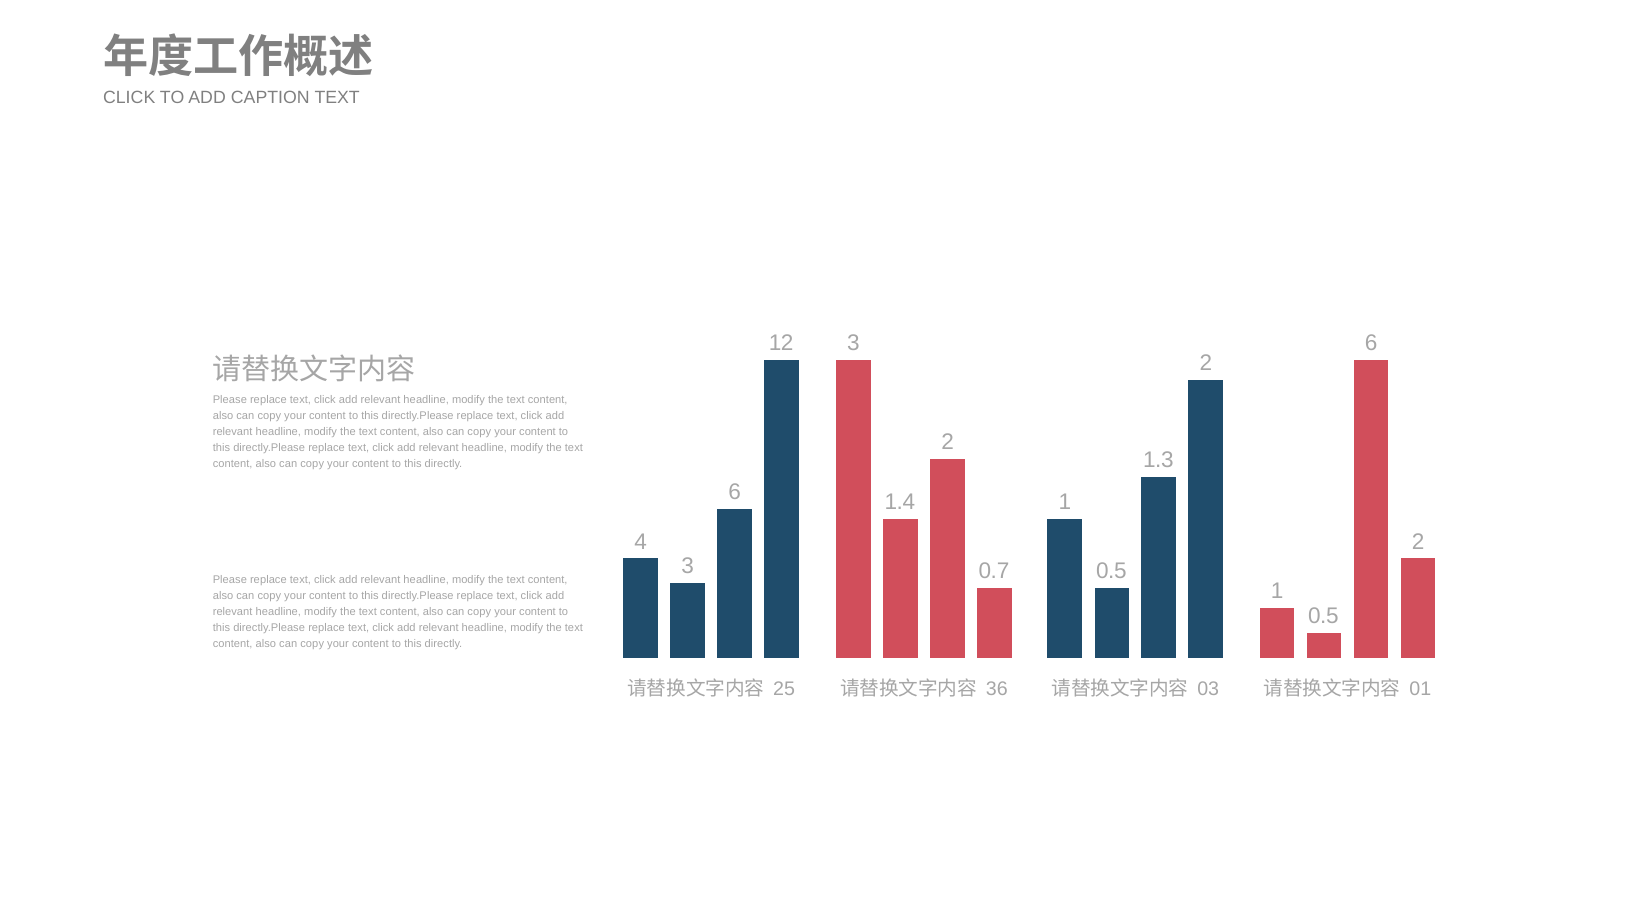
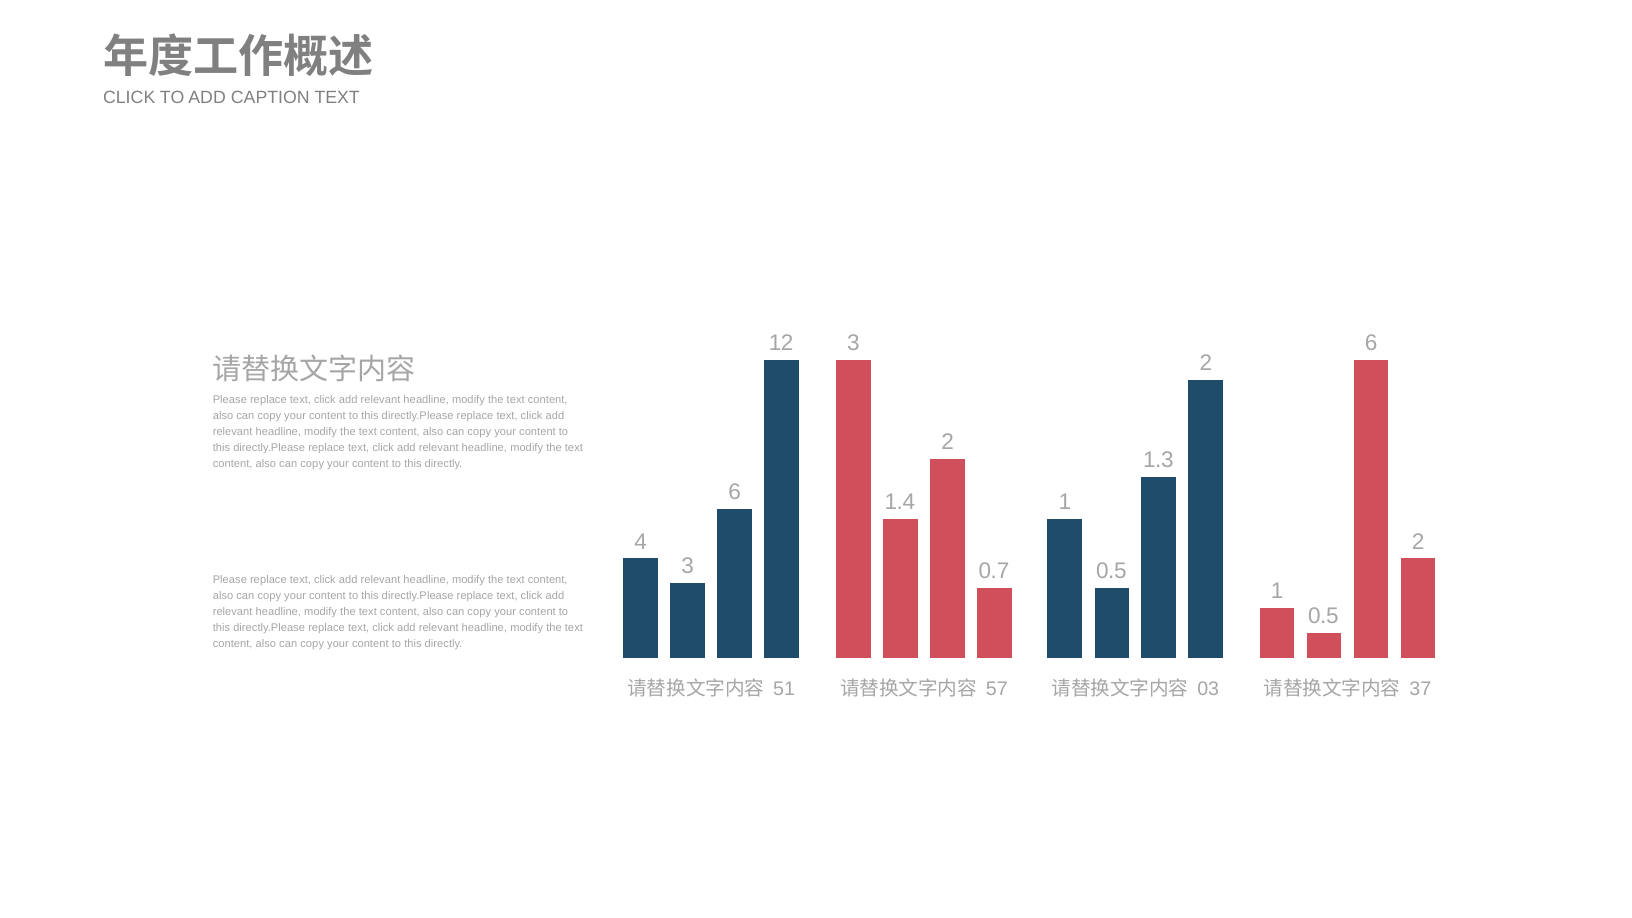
25: 25 -> 51
36: 36 -> 57
01: 01 -> 37
